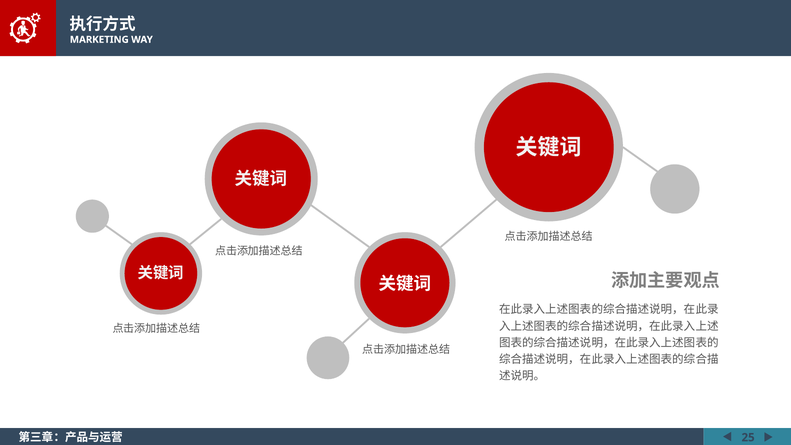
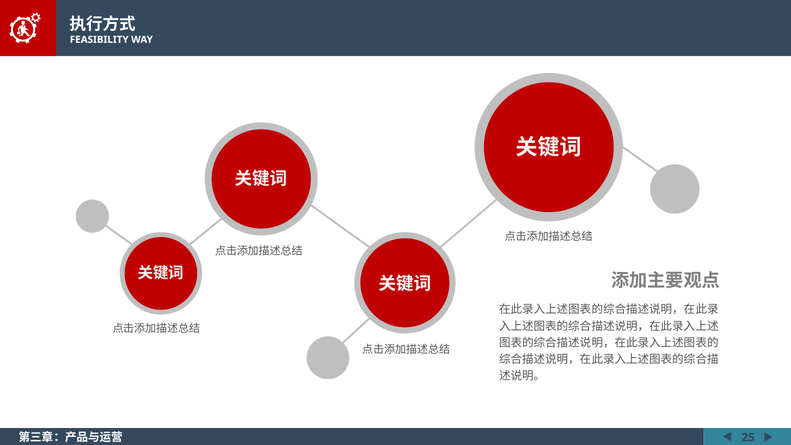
MARKETING: MARKETING -> FEASIBILITY
